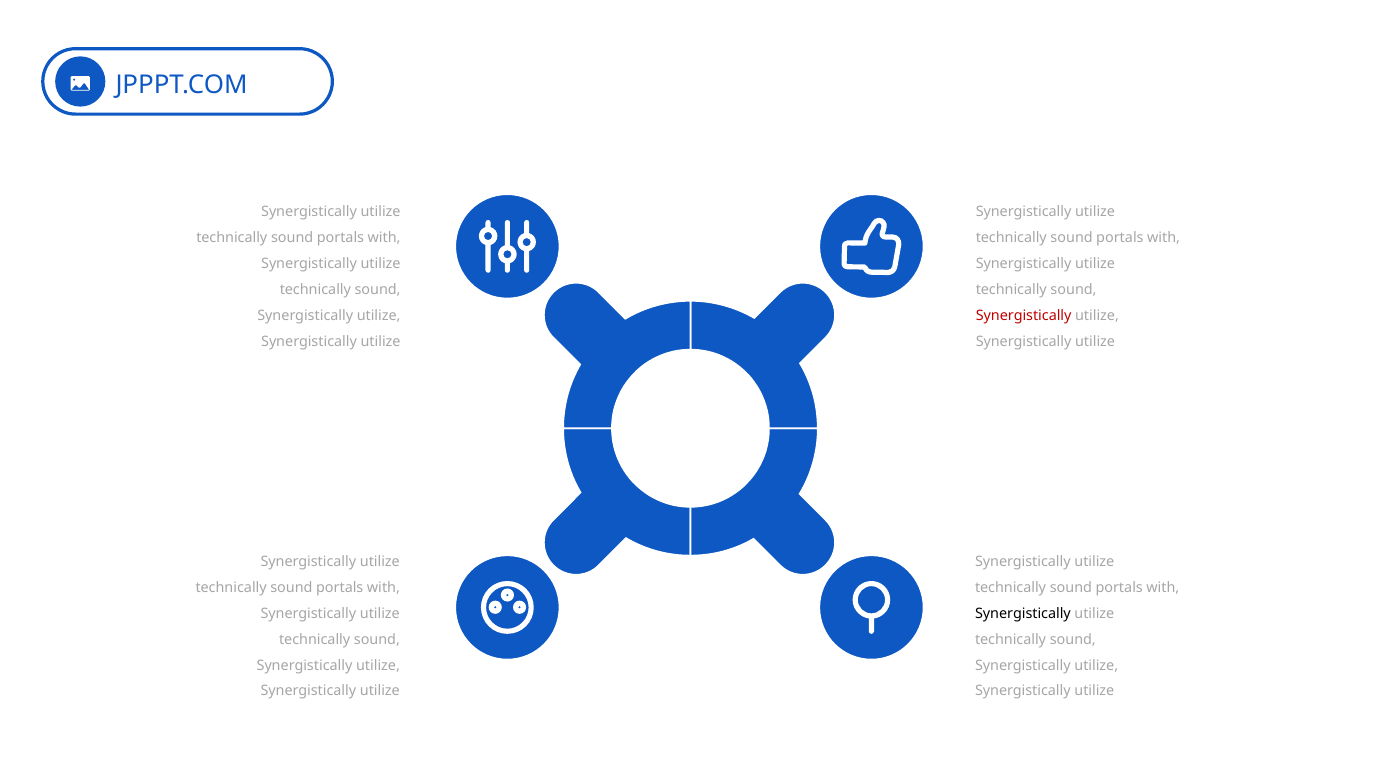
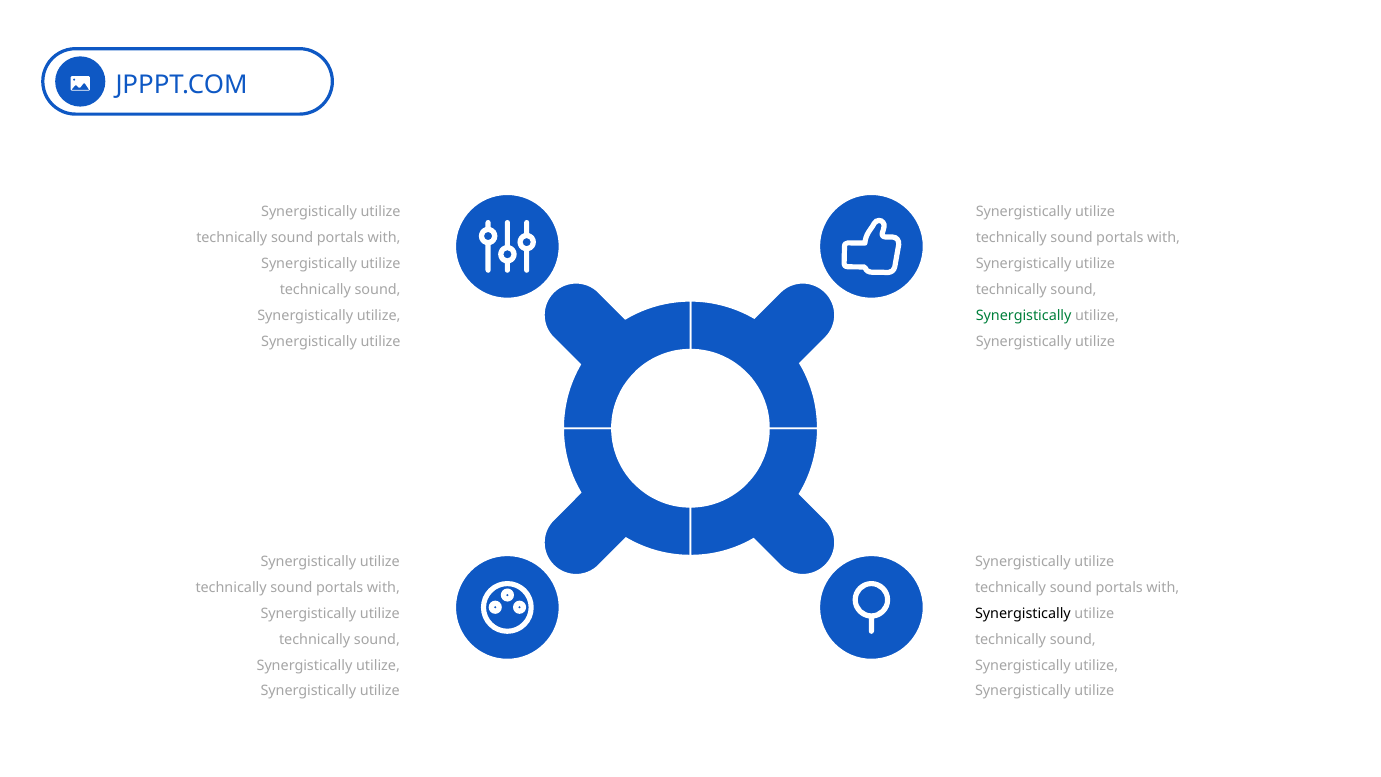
Synergistically at (1024, 316) colour: red -> green
